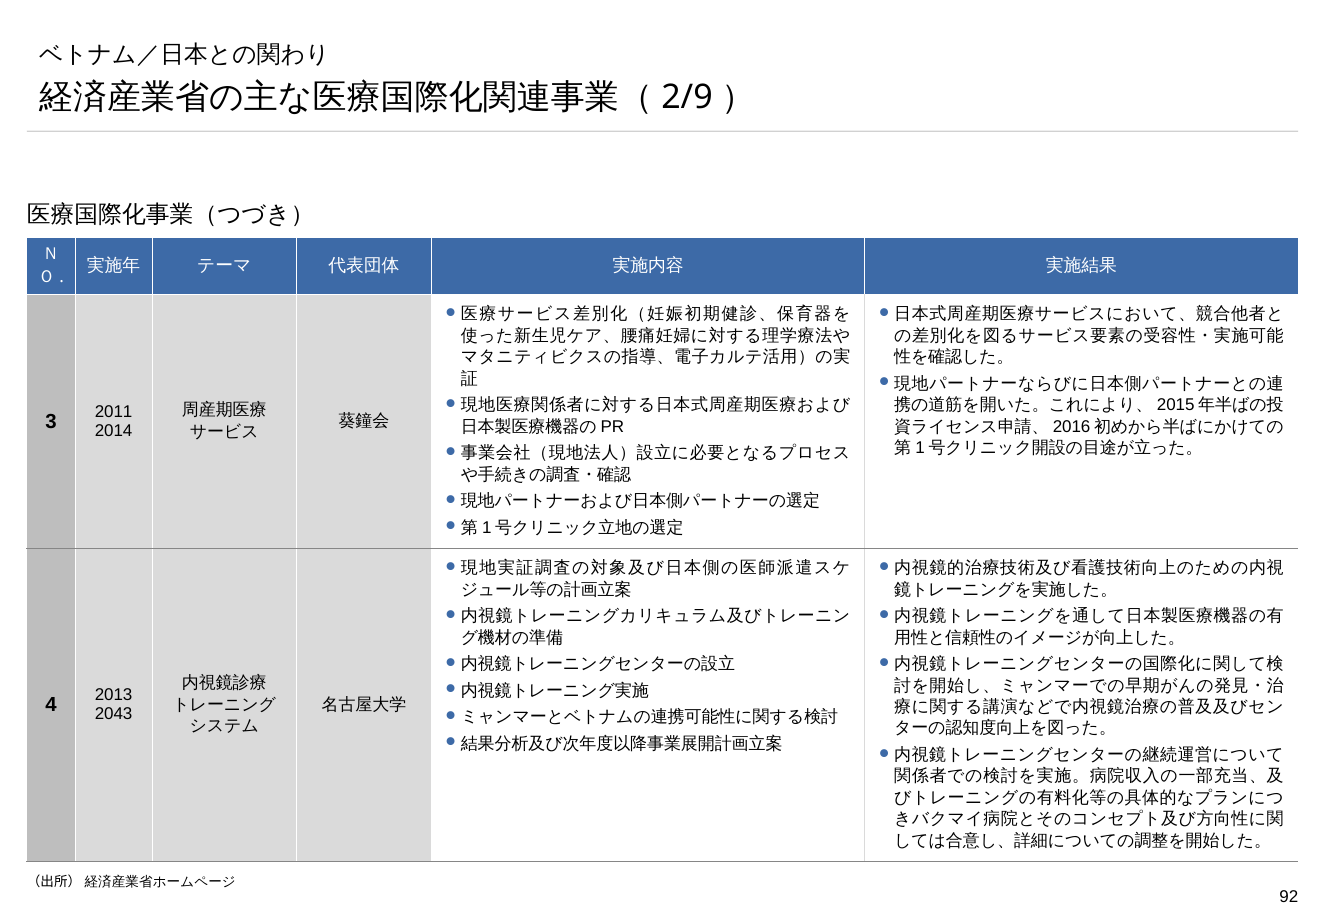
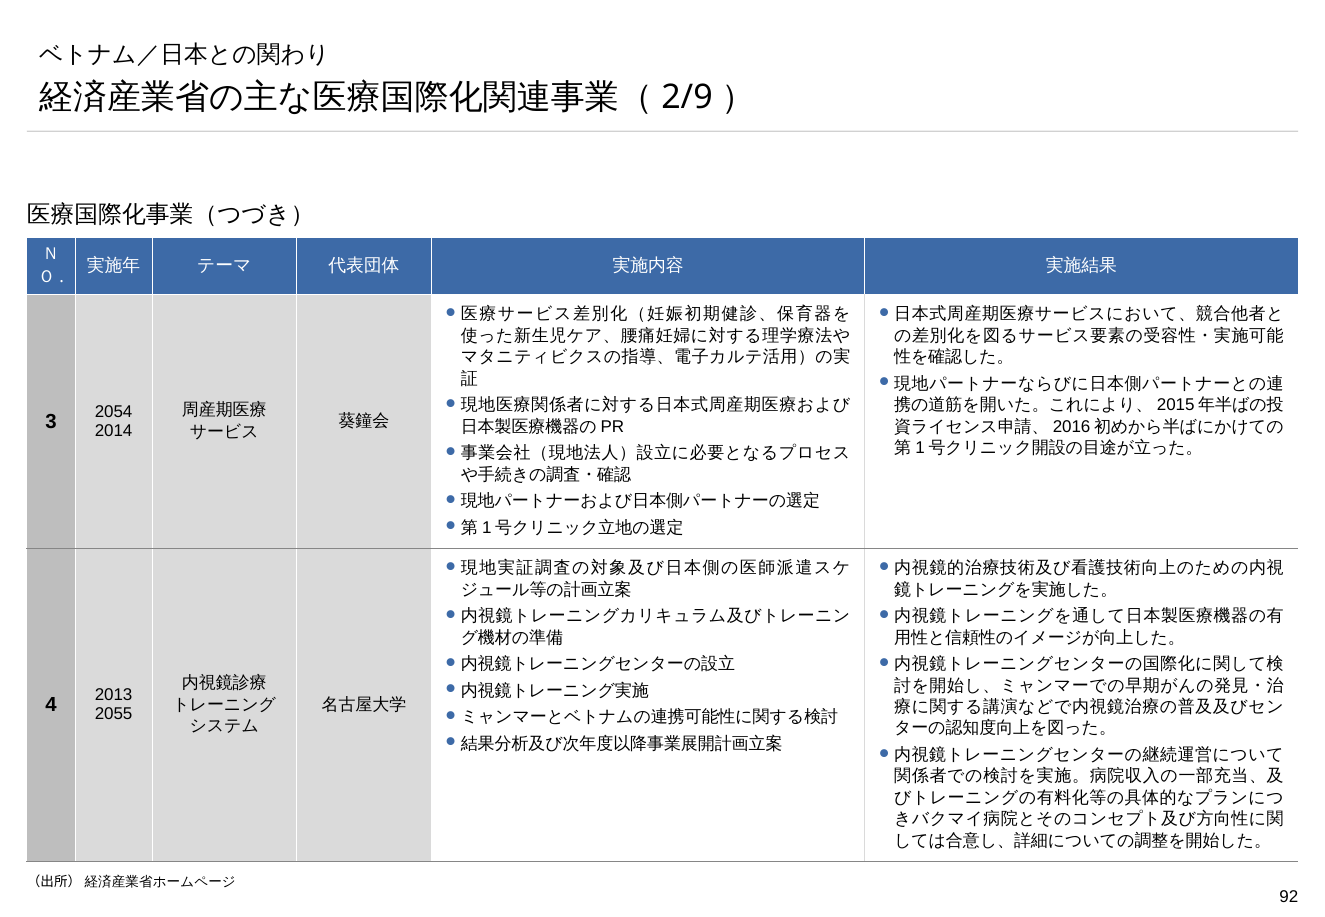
2011: 2011 -> 2054
2043: 2043 -> 2055
